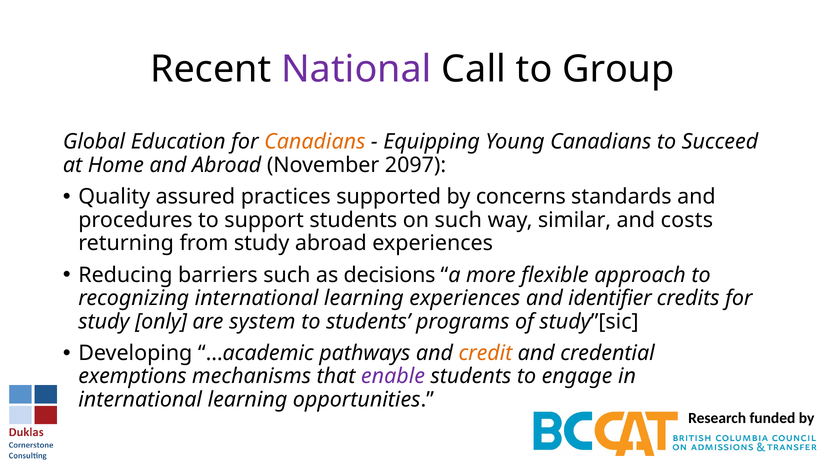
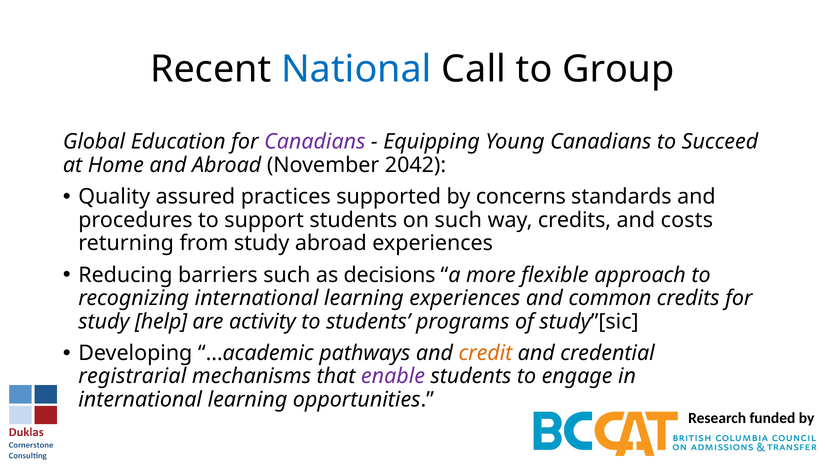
National colour: purple -> blue
Canadians at (315, 142) colour: orange -> purple
2097: 2097 -> 2042
way similar: similar -> credits
identifier: identifier -> common
only: only -> help
system: system -> activity
exemptions: exemptions -> registrarial
